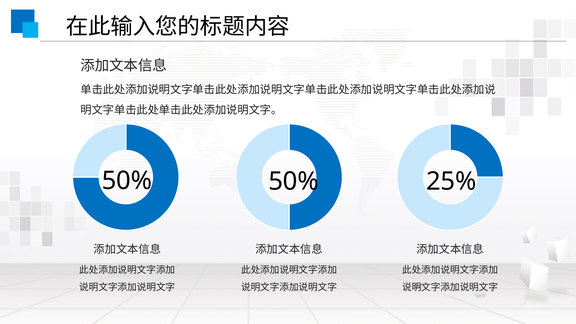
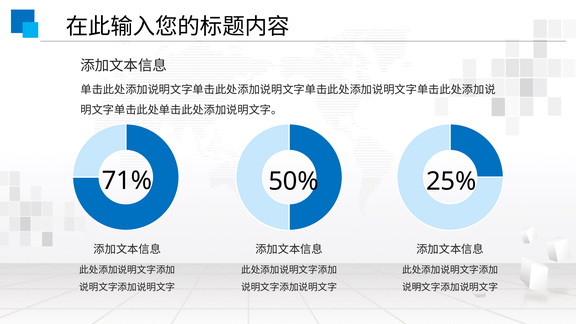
50% at (127, 181): 50% -> 71%
